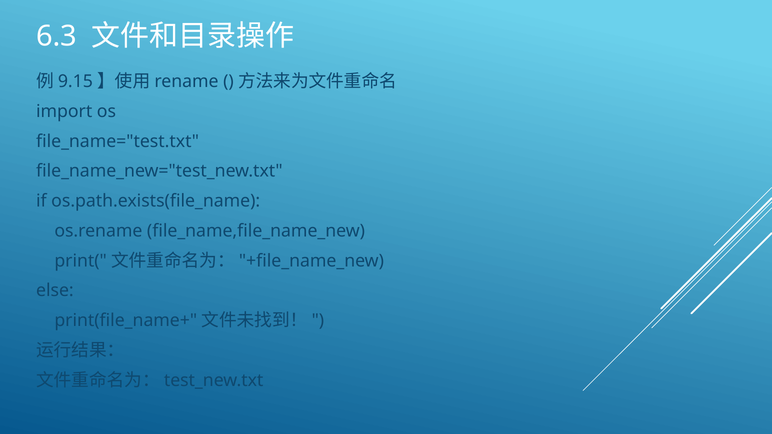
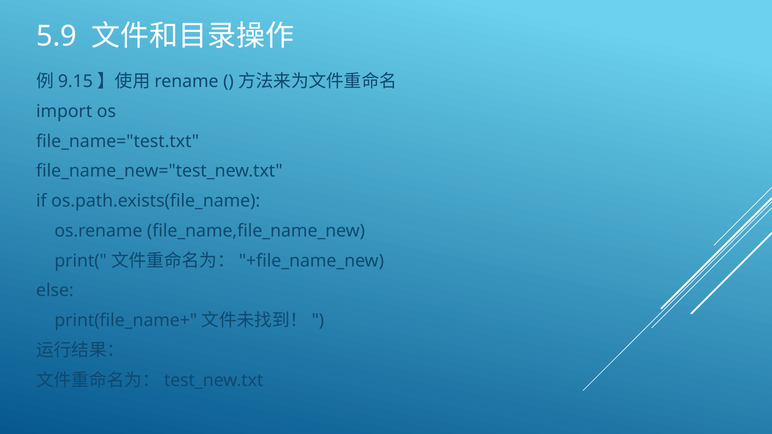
6.3: 6.3 -> 5.9
